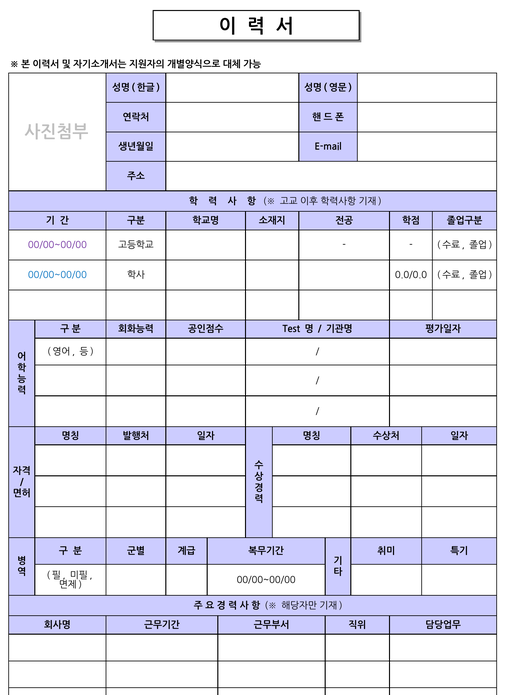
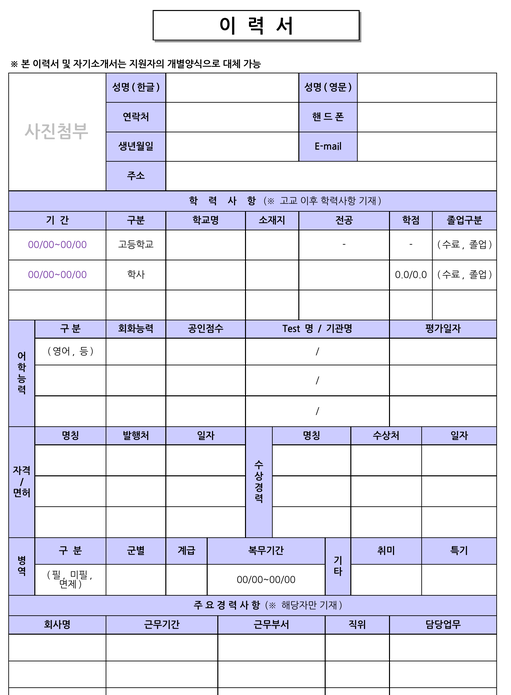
00/00~00/00 at (57, 275) colour: blue -> purple
